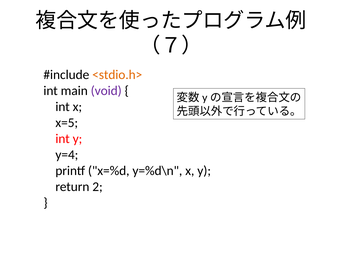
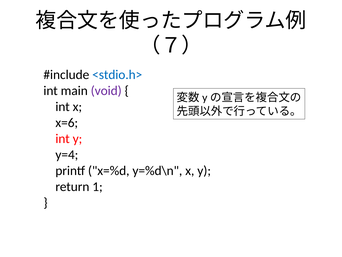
<stdio.h> colour: orange -> blue
x=5: x=5 -> x=6
2: 2 -> 1
